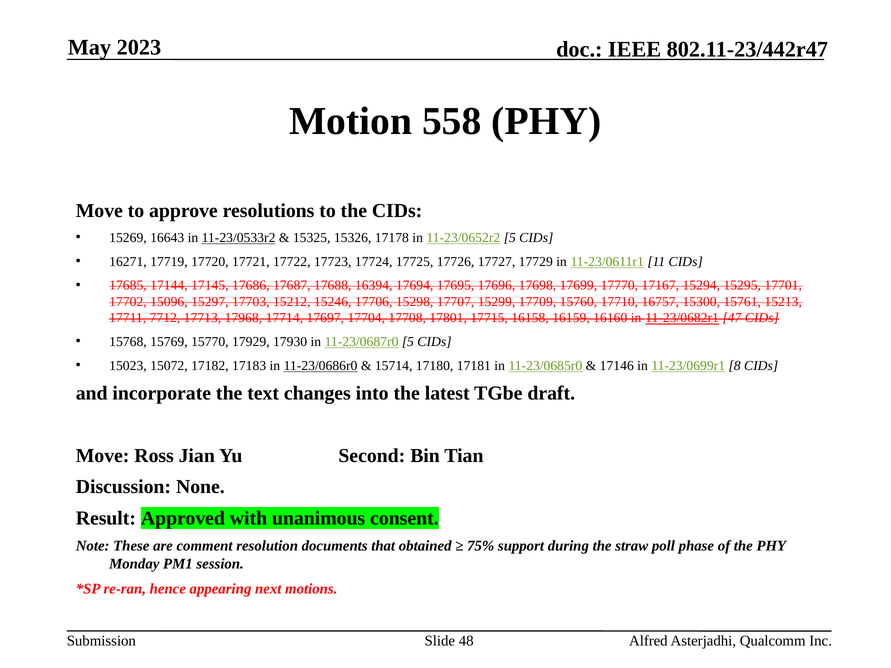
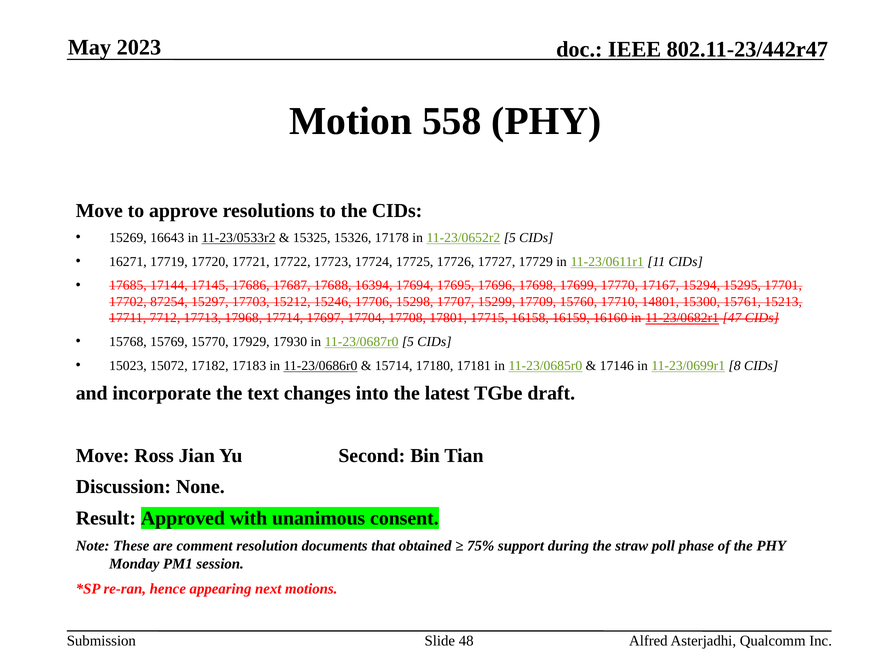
15096: 15096 -> 87254
16757: 16757 -> 14801
